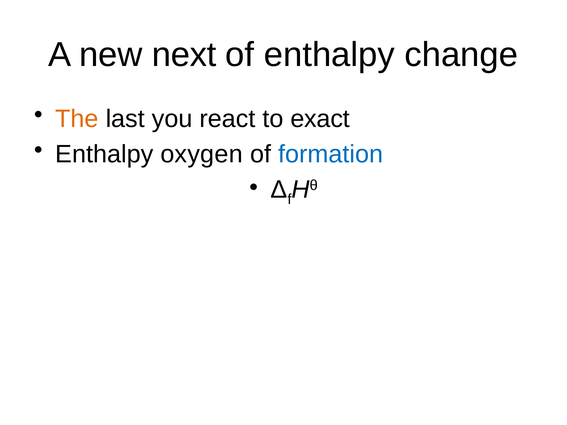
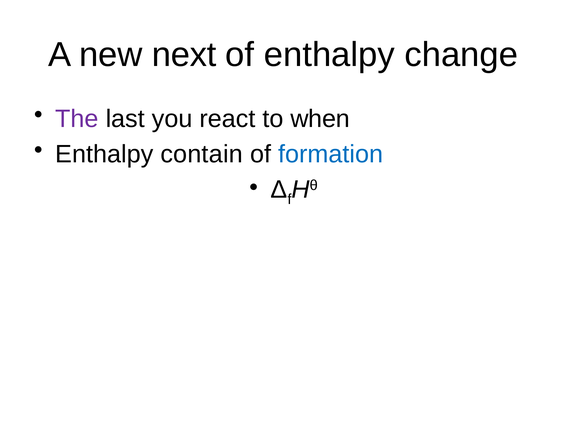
The colour: orange -> purple
exact: exact -> when
oxygen: oxygen -> contain
